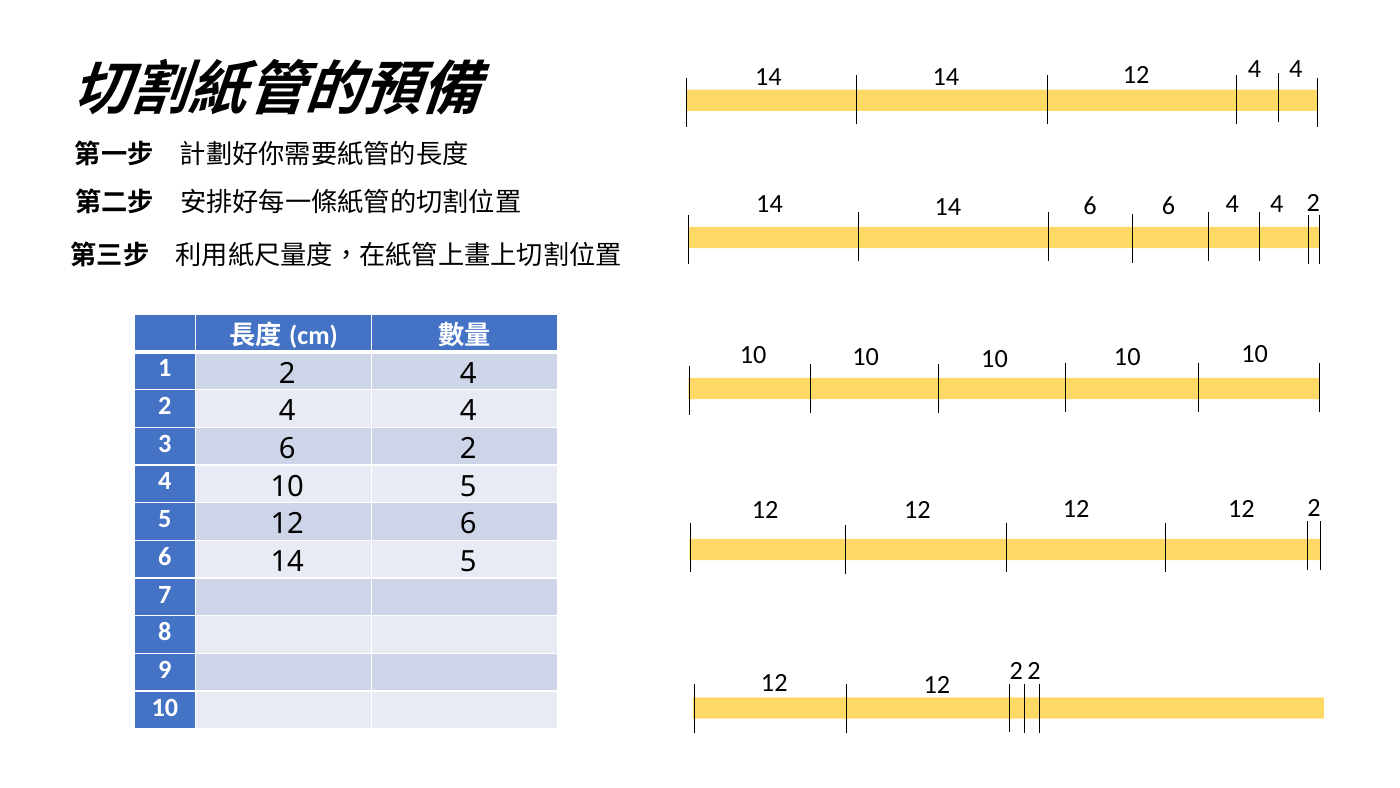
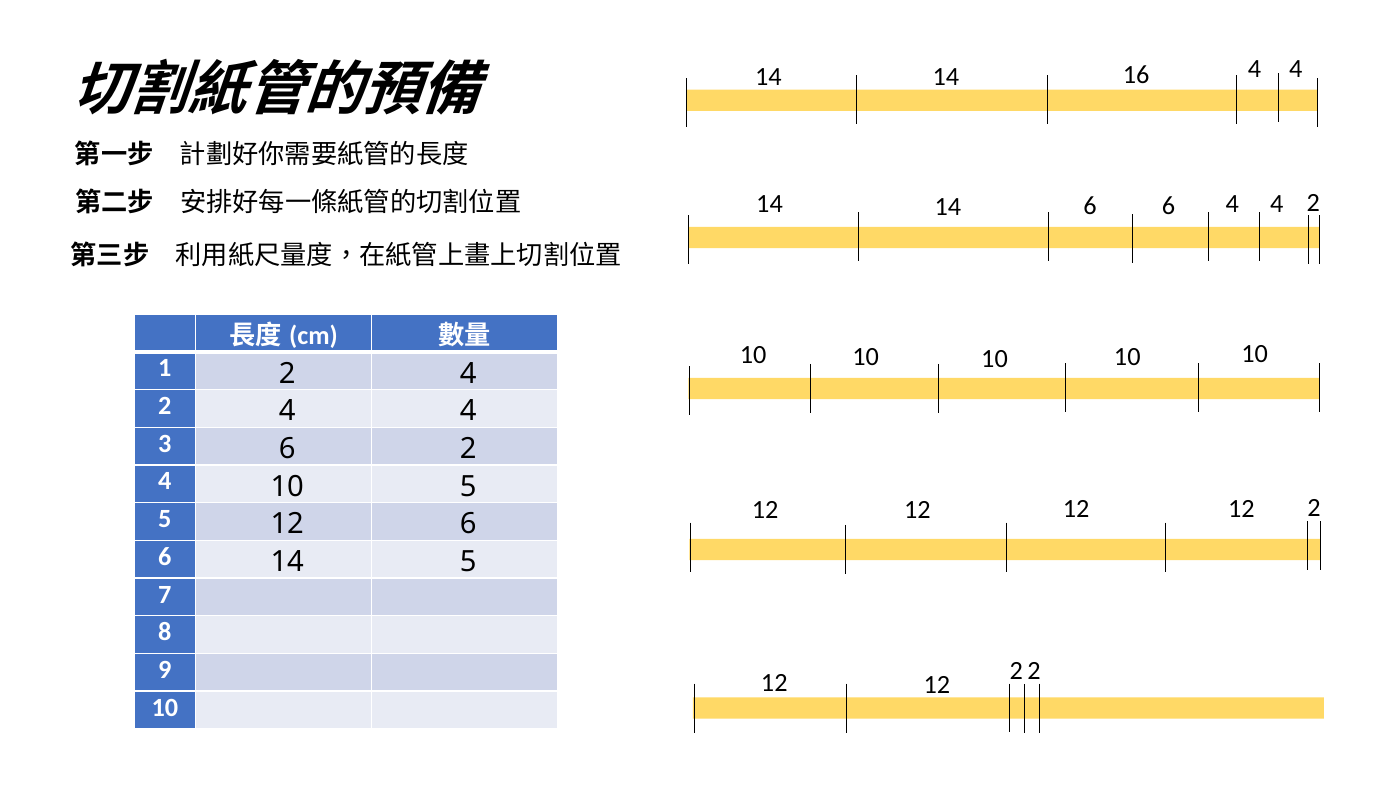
14 12: 12 -> 16
